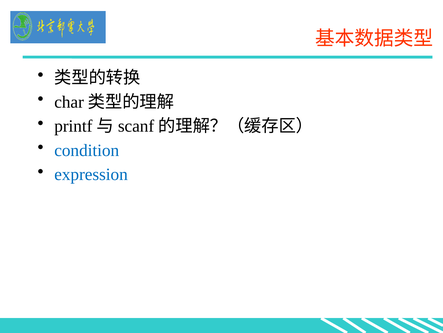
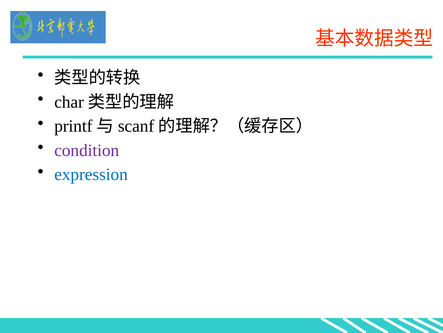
condition colour: blue -> purple
